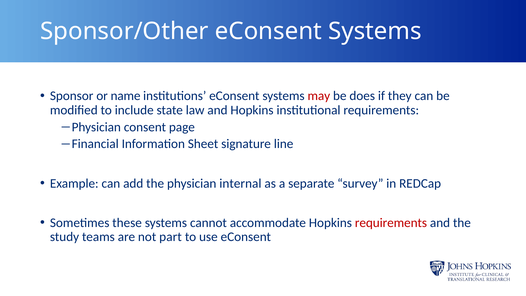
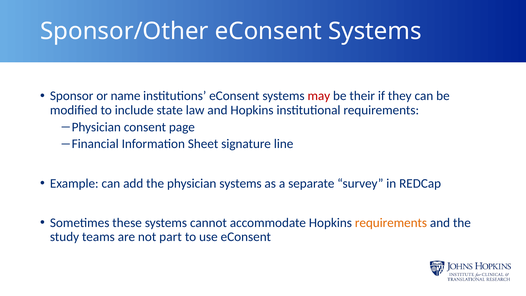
does: does -> their
physician internal: internal -> systems
requirements at (391, 223) colour: red -> orange
